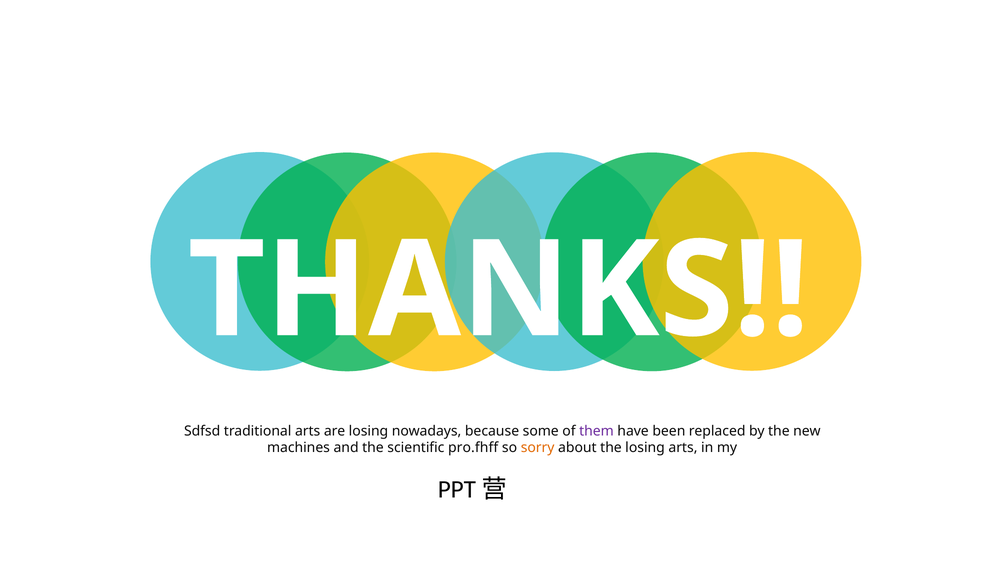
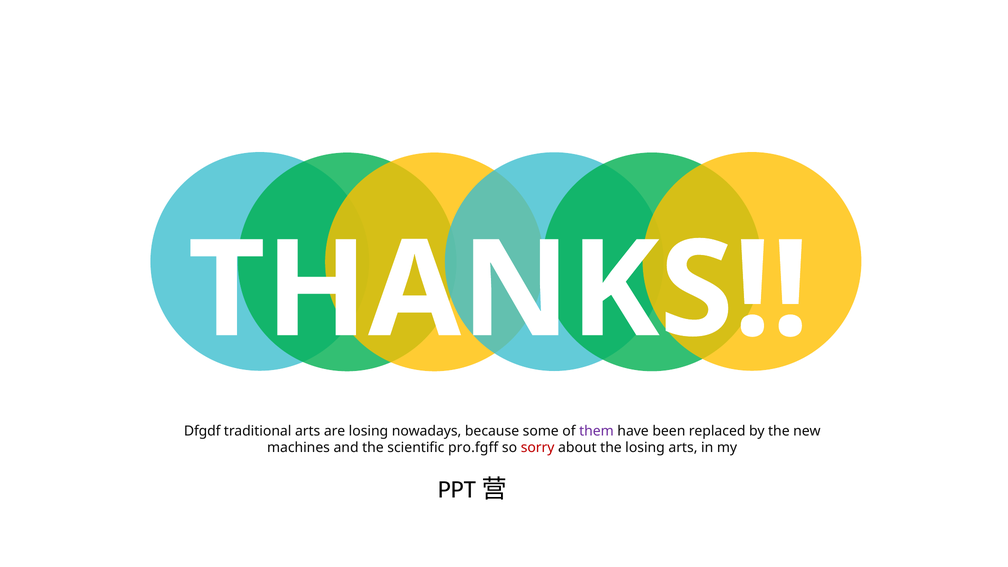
Sdfsd: Sdfsd -> Dfgdf
pro.fhff: pro.fhff -> pro.fgff
sorry colour: orange -> red
